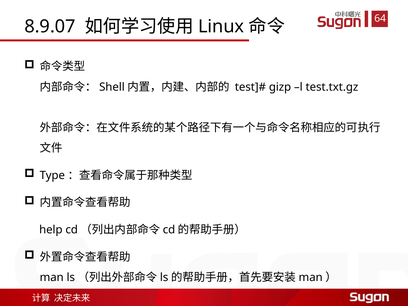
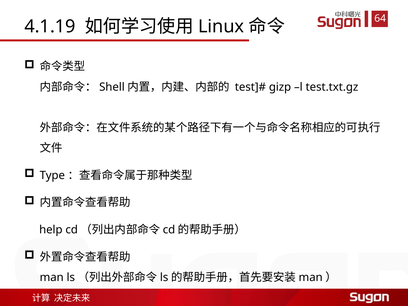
8.9.07: 8.9.07 -> 4.1.19
